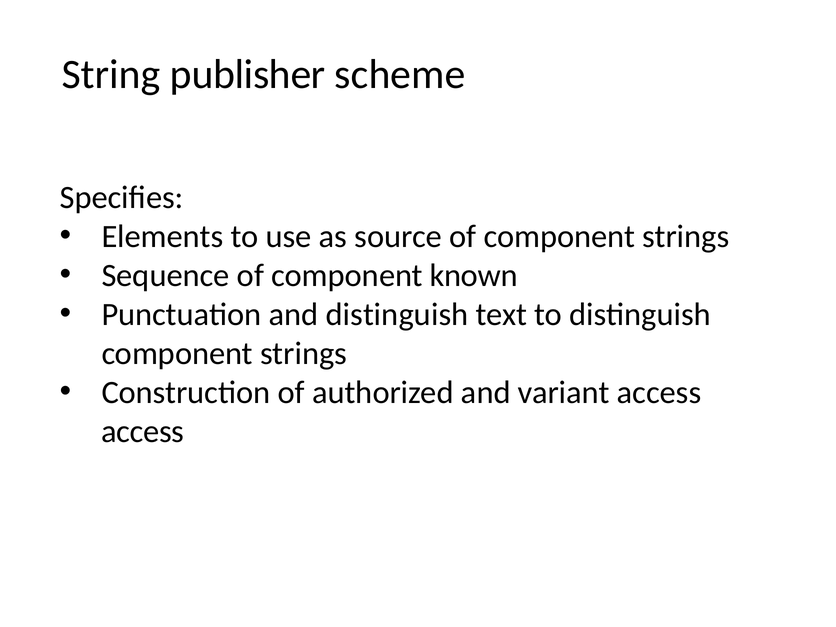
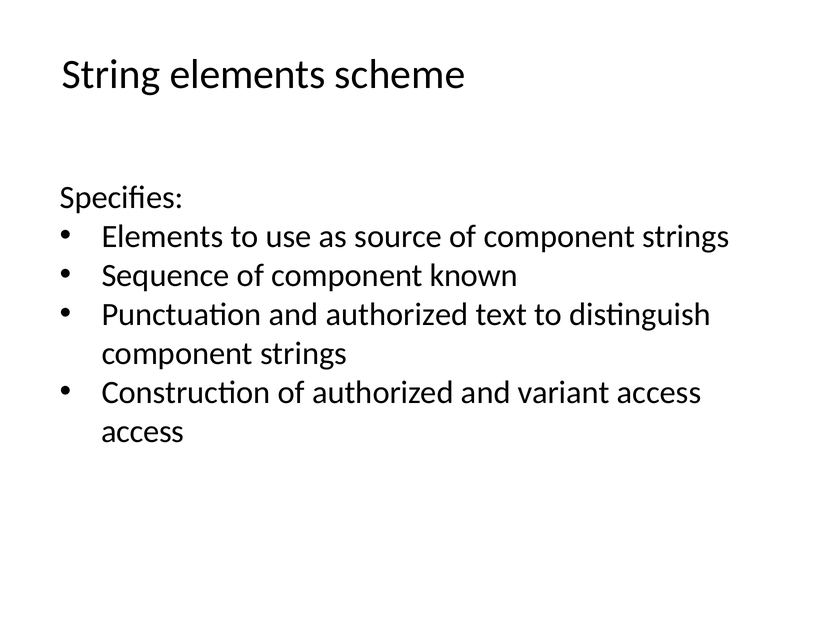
String publisher: publisher -> elements
and distinguish: distinguish -> authorized
